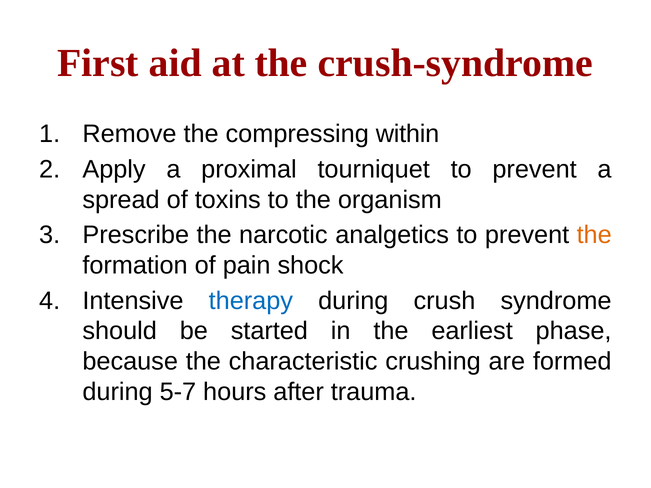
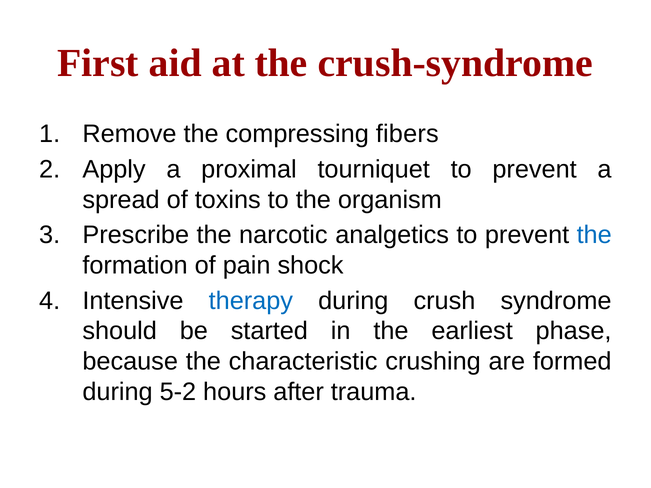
within: within -> fibers
the at (594, 235) colour: orange -> blue
5-7: 5-7 -> 5-2
